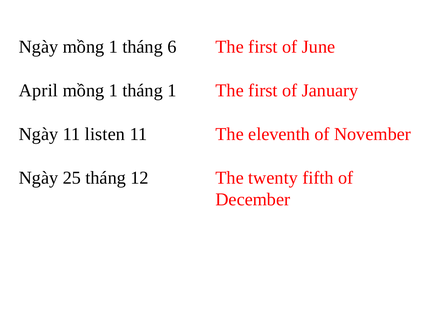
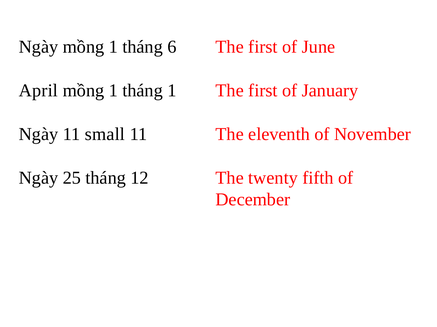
listen: listen -> small
